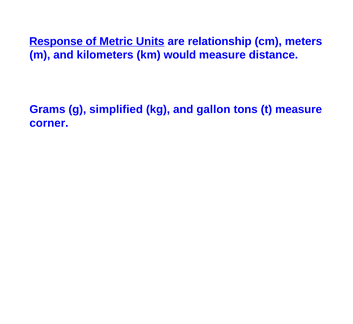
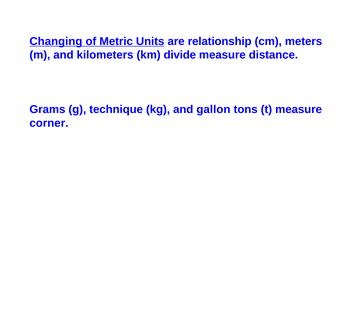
Response: Response -> Changing
would: would -> divide
simplified: simplified -> technique
